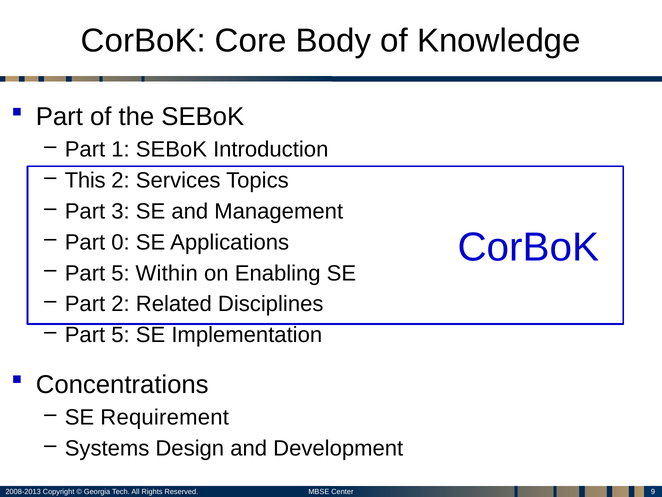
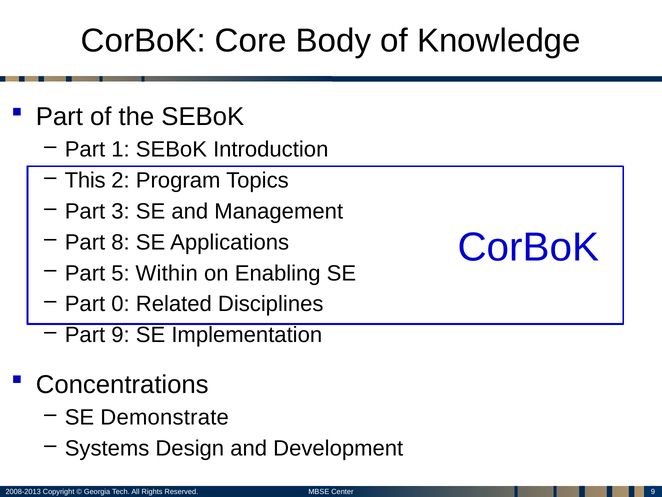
Services: Services -> Program
0: 0 -> 8
Part 2: 2 -> 0
5 at (121, 335): 5 -> 9
Requirement: Requirement -> Demonstrate
